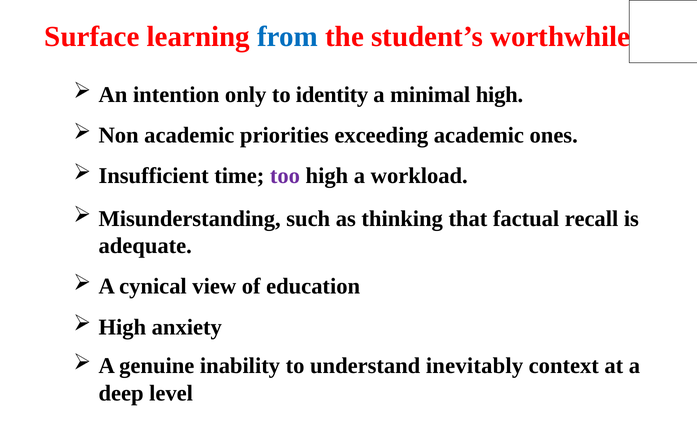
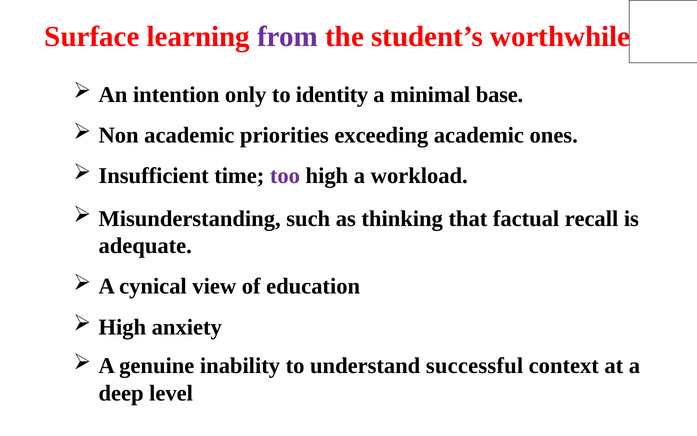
from colour: blue -> purple
minimal high: high -> base
inevitably: inevitably -> successful
